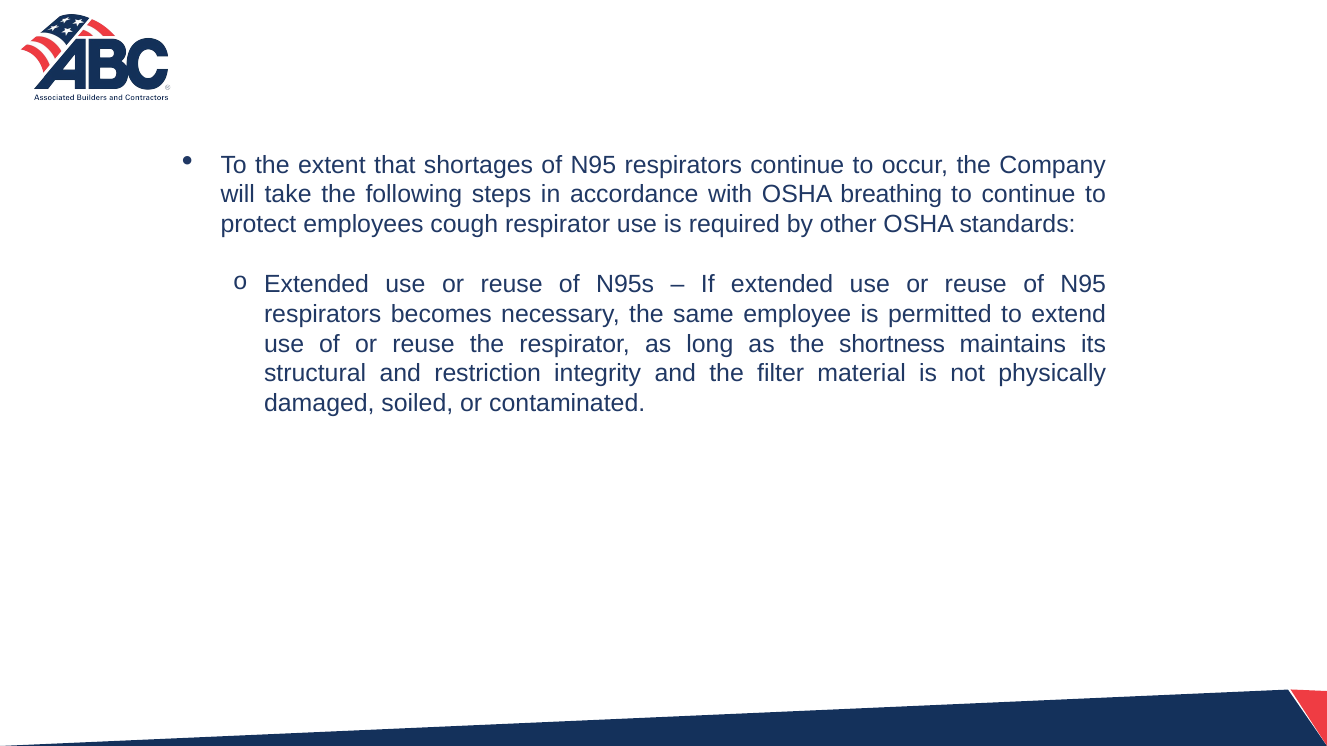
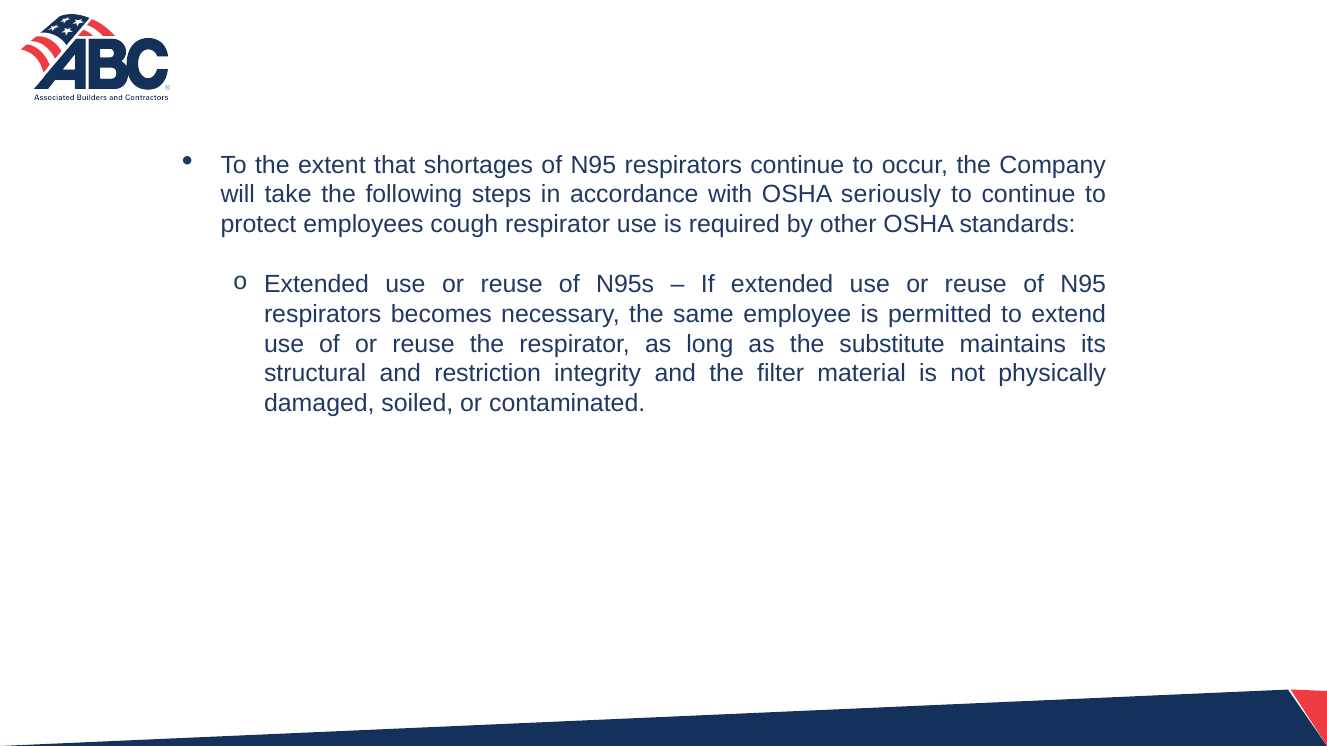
breathing: breathing -> seriously
shortness: shortness -> substitute
